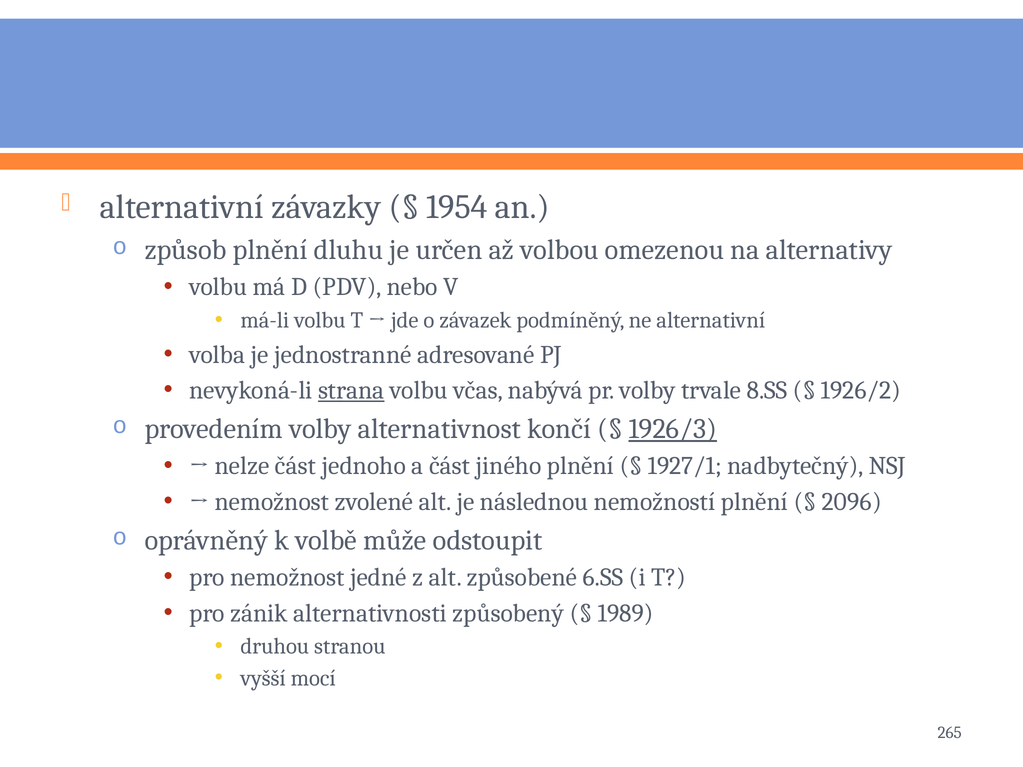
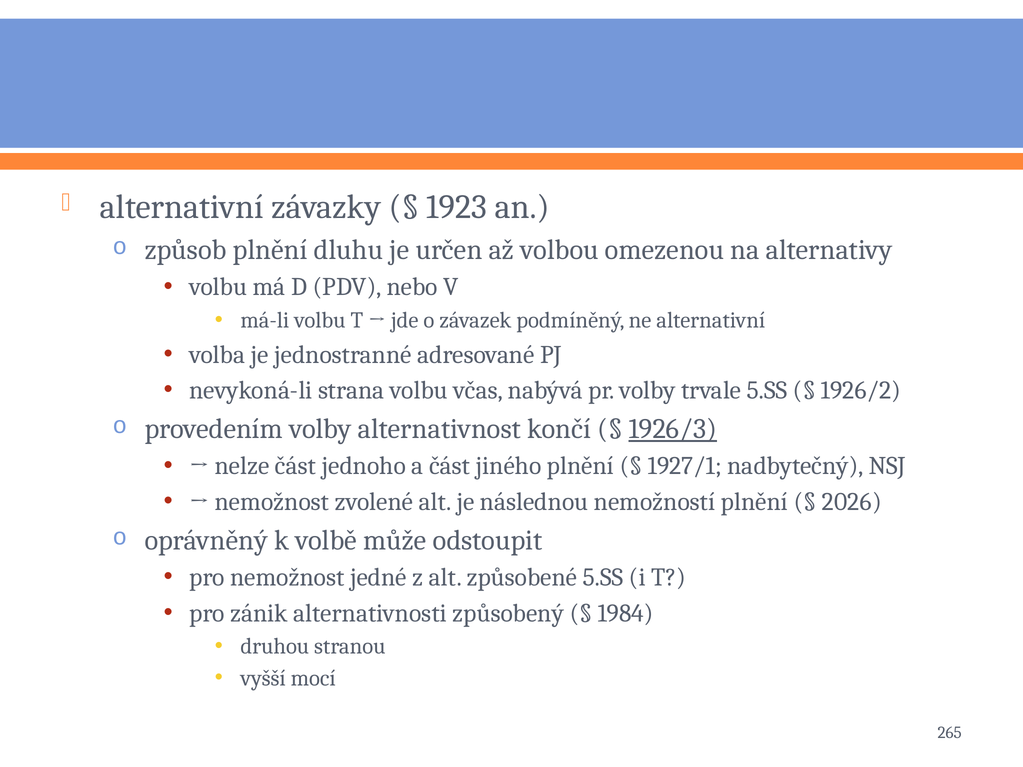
1954: 1954 -> 1923
strana underline: present -> none
trvale 8.SS: 8.SS -> 5.SS
2096: 2096 -> 2026
způsobené 6.SS: 6.SS -> 5.SS
1989: 1989 -> 1984
